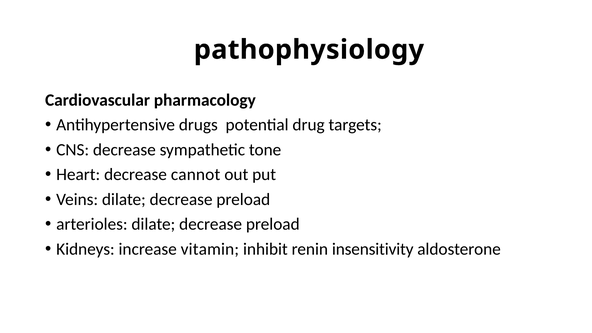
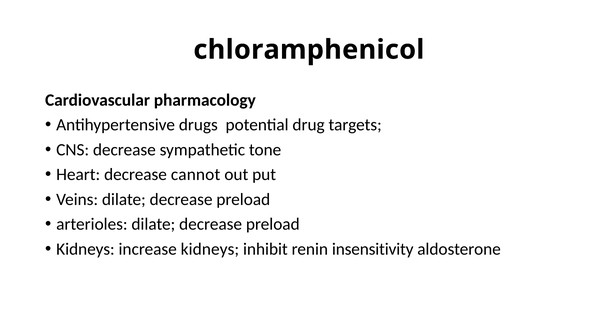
pathophysiology: pathophysiology -> chloramphenicol
increase vitamin: vitamin -> kidneys
